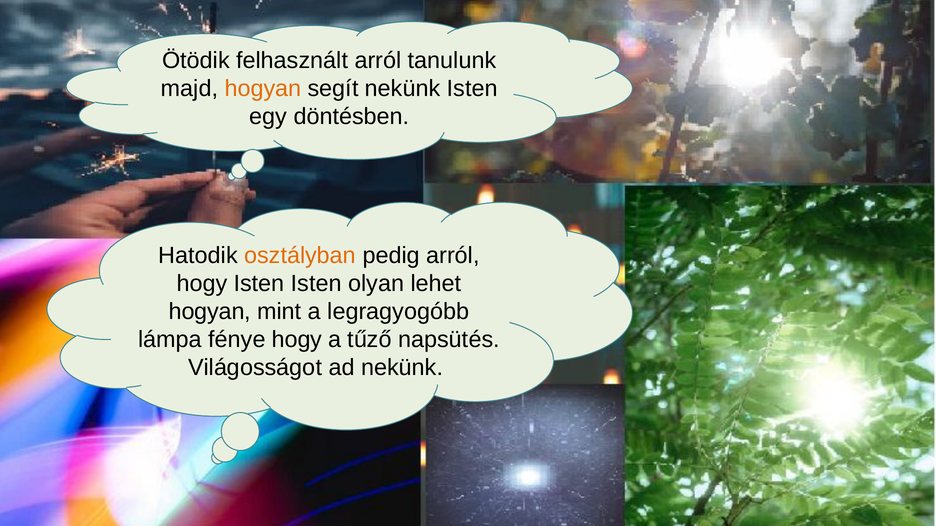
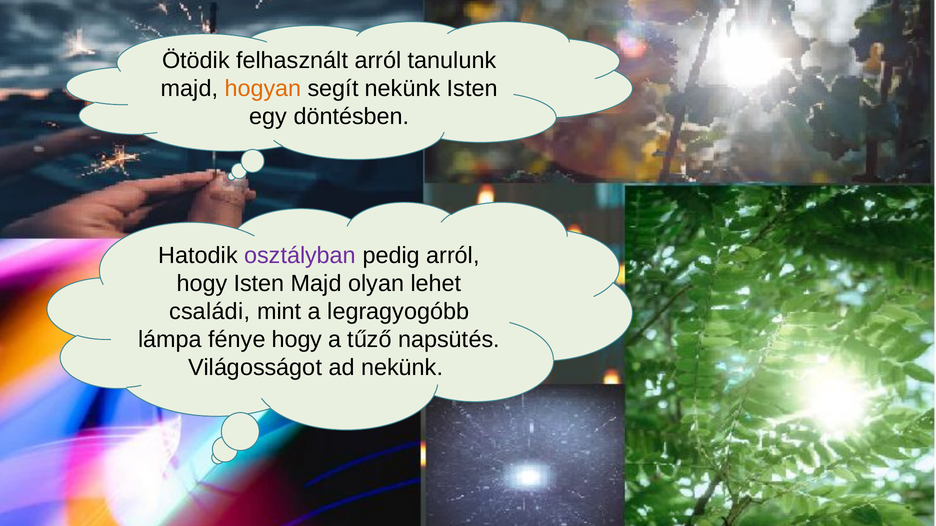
osztályban colour: orange -> purple
Isten Isten: Isten -> Majd
hogyan at (210, 312): hogyan -> családi
